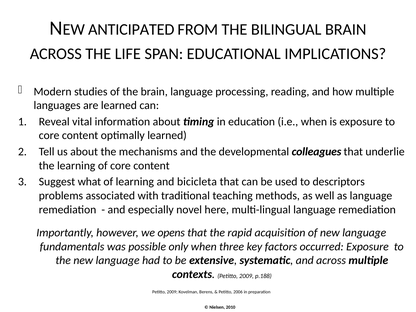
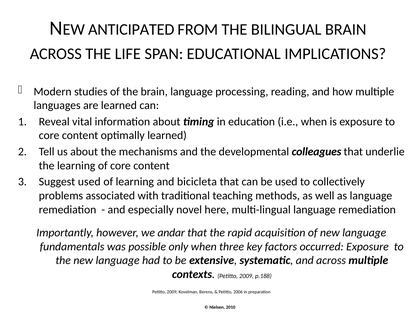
Suggest what: what -> used
descriptors: descriptors -> collectively
opens: opens -> andar
